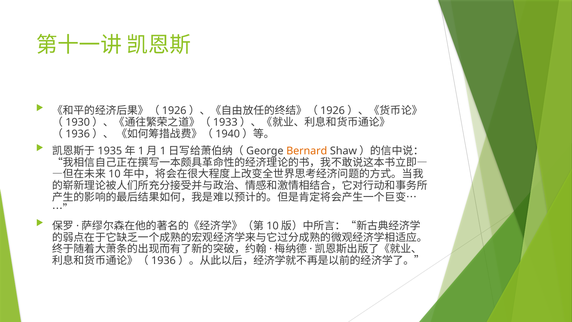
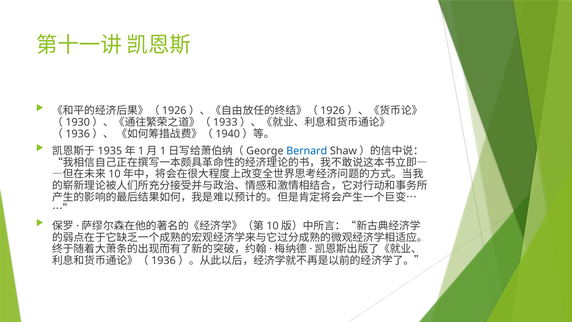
Bernard colour: orange -> blue
